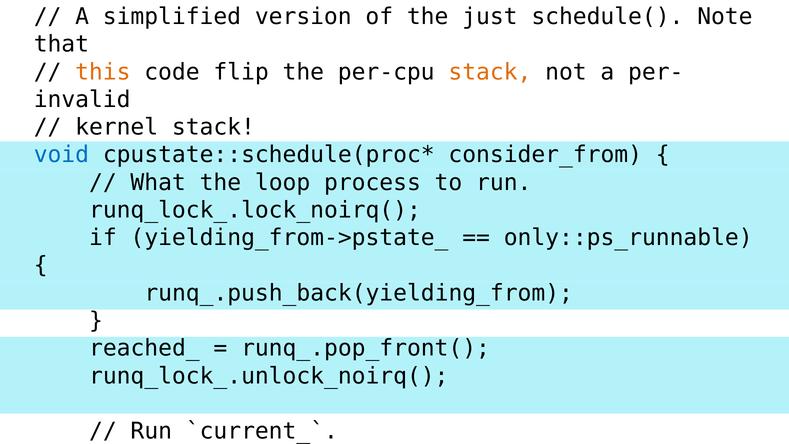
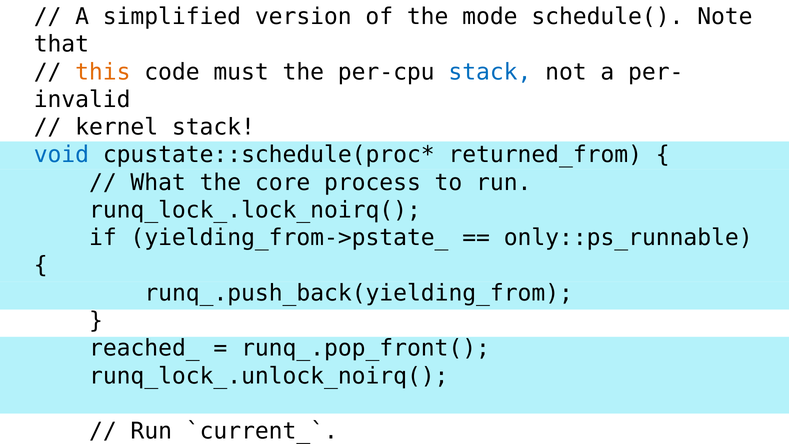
just: just -> mode
flip: flip -> must
stack at (490, 72) colour: orange -> blue
consider_from: consider_from -> returned_from
loop: loop -> core
